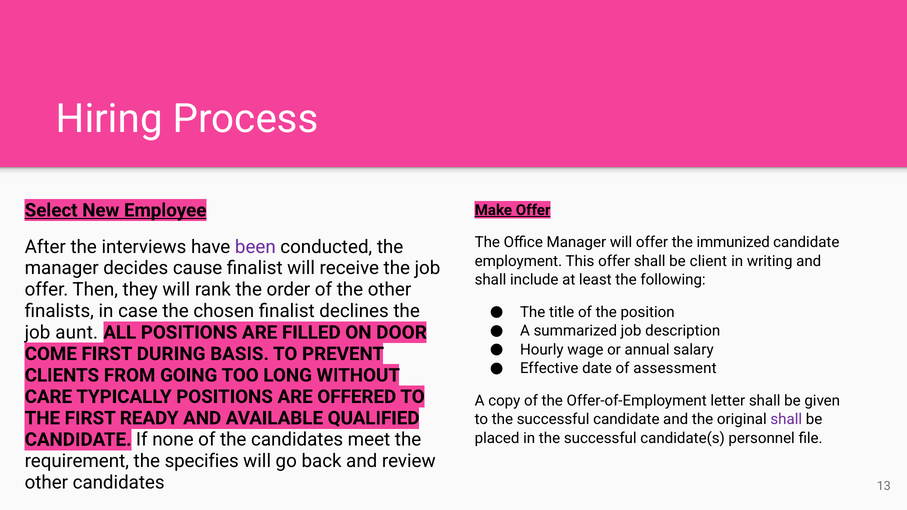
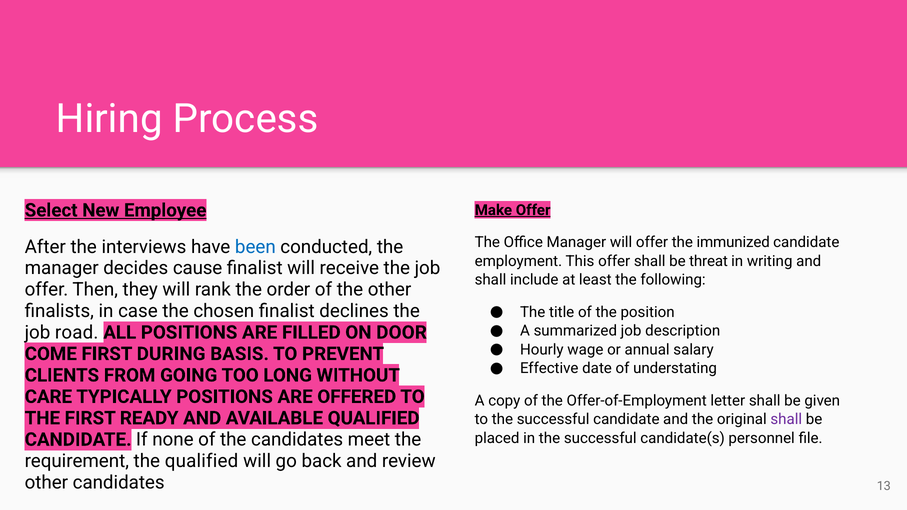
been colour: purple -> blue
client: client -> threat
aunt: aunt -> road
assessment: assessment -> understating
the specifies: specifies -> qualified
